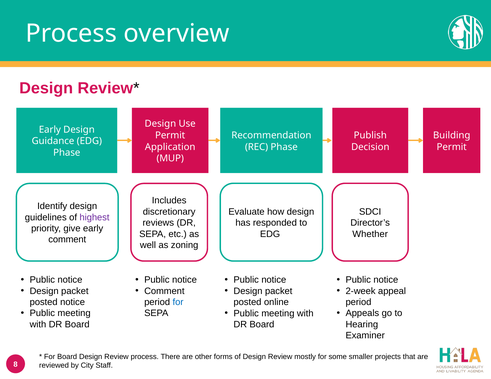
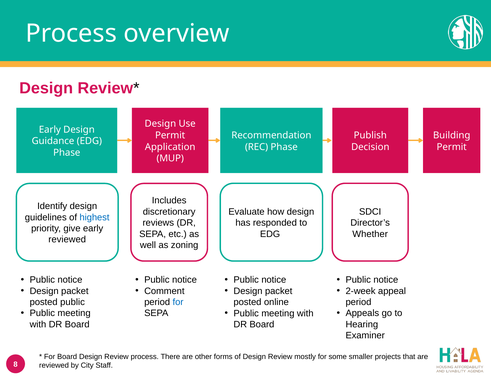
highest colour: purple -> blue
comment at (67, 240): comment -> reviewed
posted notice: notice -> public
